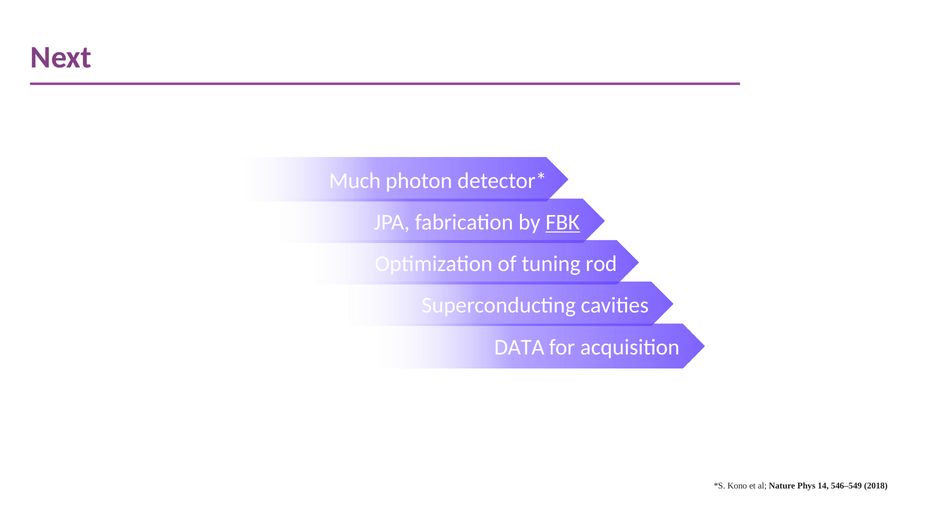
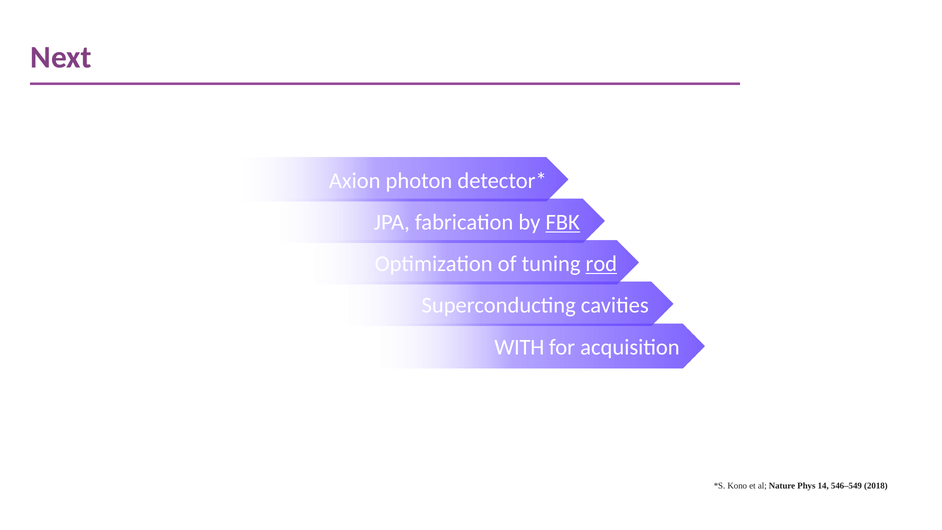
Much: Much -> Axion
rod underline: none -> present
DATA: DATA -> WITH
